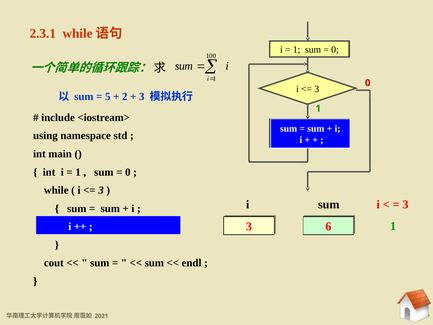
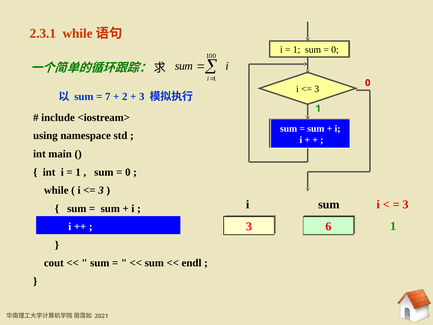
5: 5 -> 7
